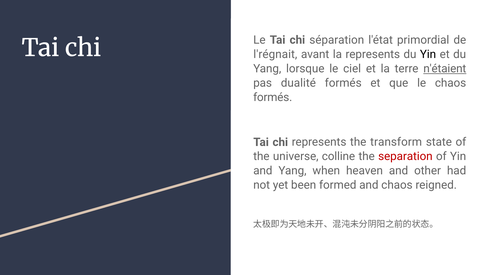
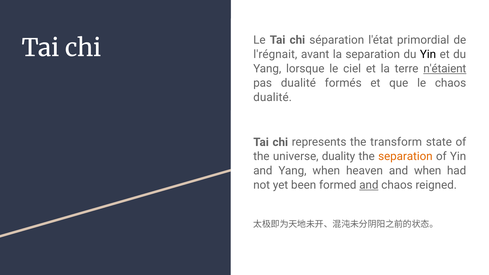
la represents: represents -> separation
formés at (273, 97): formés -> dualité
colline: colline -> duality
separation at (405, 157) colour: red -> orange
and other: other -> when
and at (369, 185) underline: none -> present
